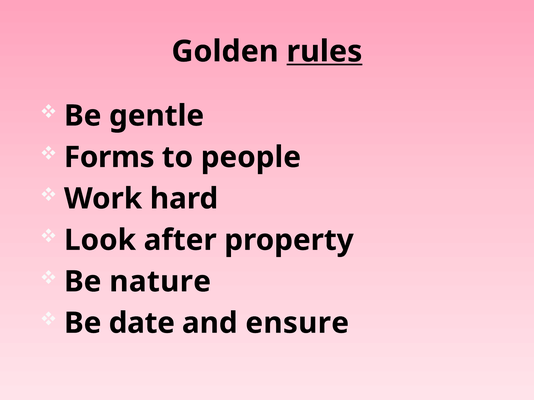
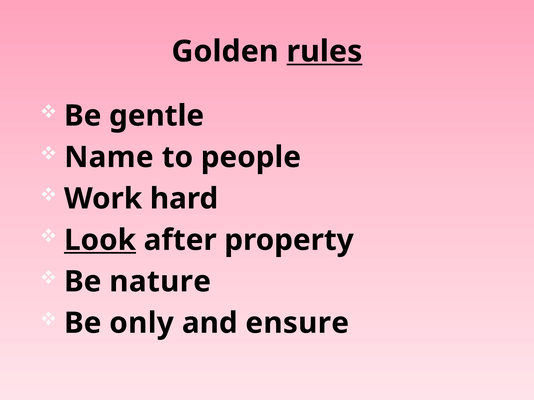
Forms: Forms -> Name
Look underline: none -> present
date: date -> only
